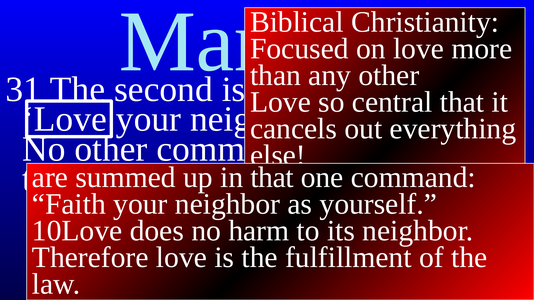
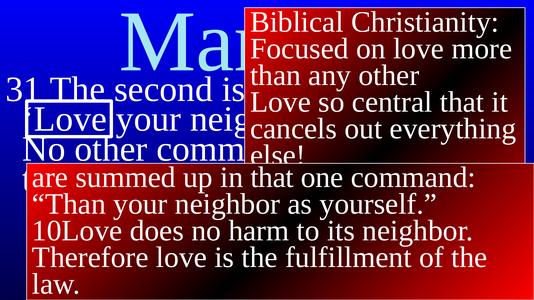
Faith at (69, 204): Faith -> Than
